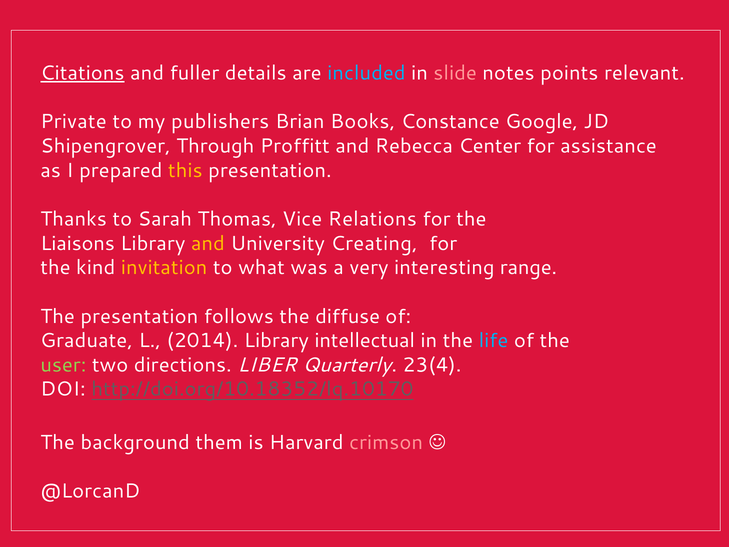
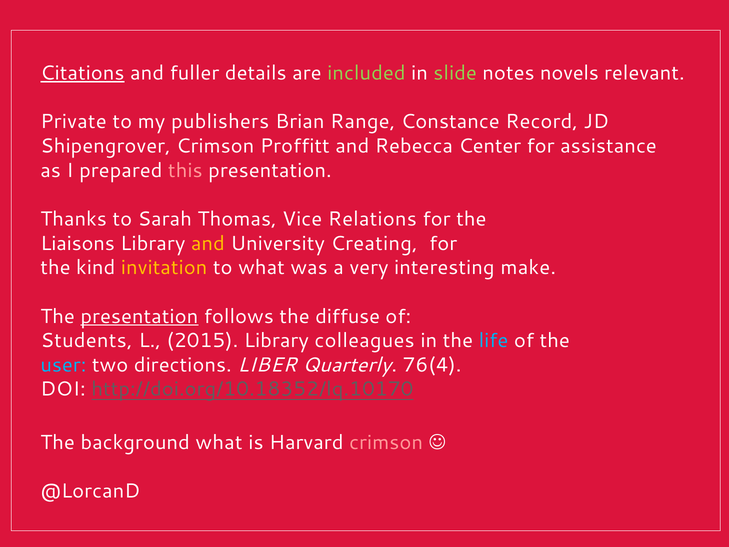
included colour: light blue -> light green
slide colour: pink -> light green
points: points -> novels
Books: Books -> Range
Google: Google -> Record
Shipengrover Through: Through -> Crimson
this colour: yellow -> pink
range: range -> make
presentation at (139, 316) underline: none -> present
Graduate: Graduate -> Students
2014: 2014 -> 2015
intellectual: intellectual -> colleagues
user colour: light green -> light blue
23(4: 23(4 -> 76(4
background them: them -> what
